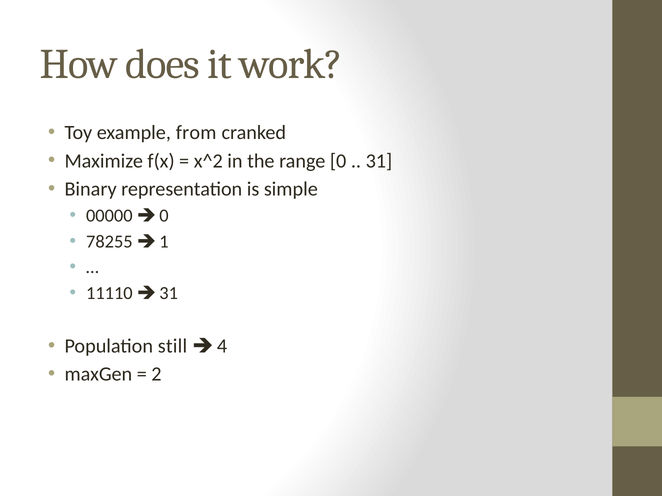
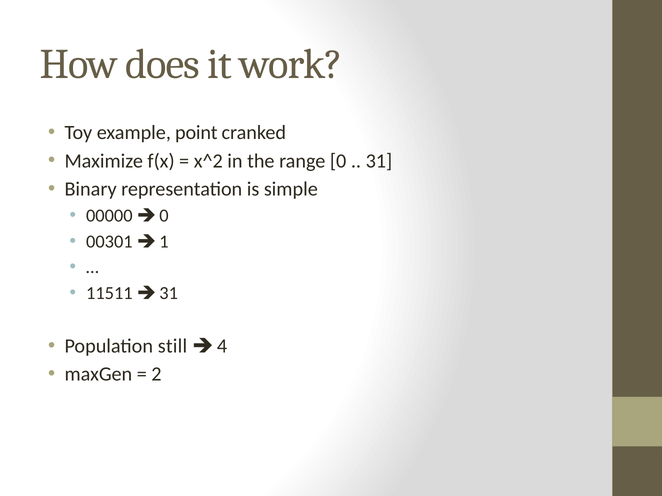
from: from -> point
78255: 78255 -> 00301
11110: 11110 -> 11511
